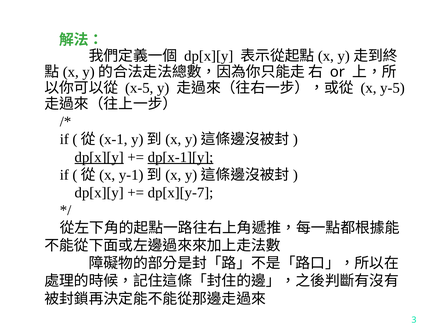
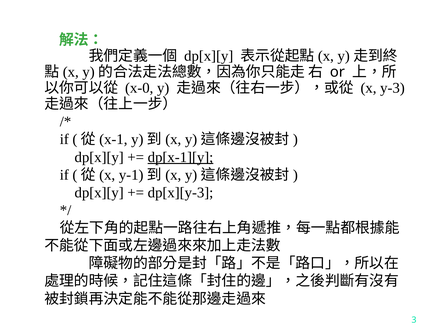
x-5: x-5 -> x-0
y-5: y-5 -> y-3
dp[x][y at (99, 157) underline: present -> none
dp[x][y-7: dp[x][y-7 -> dp[x][y-3
